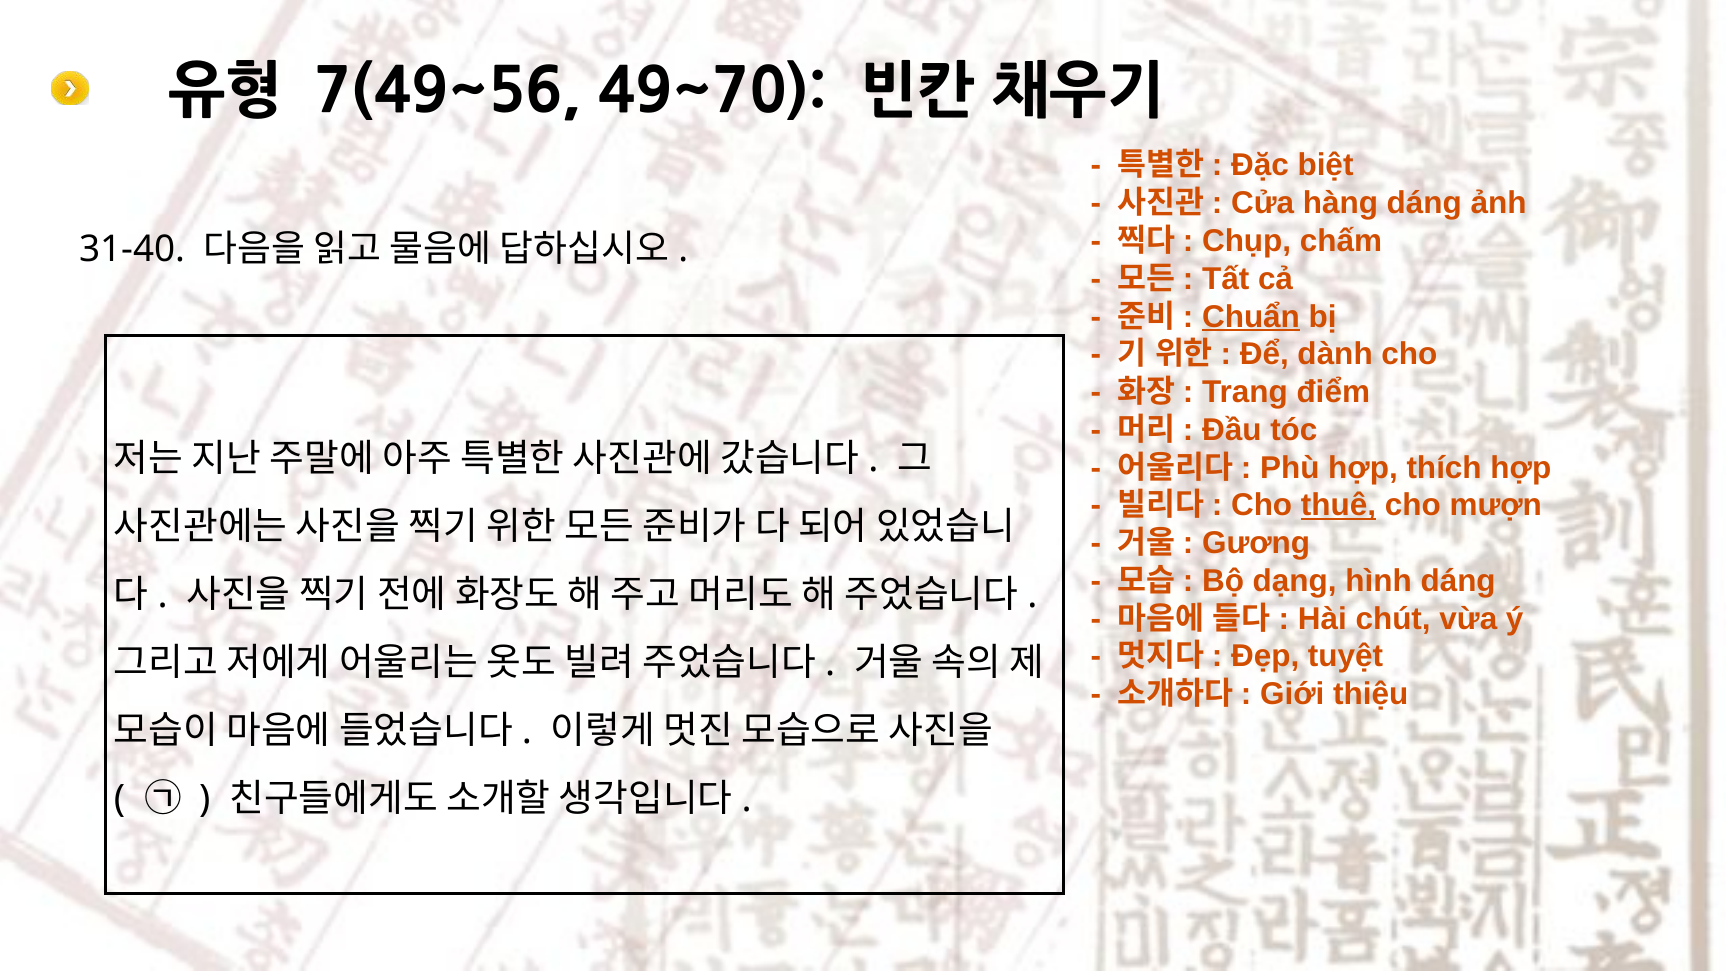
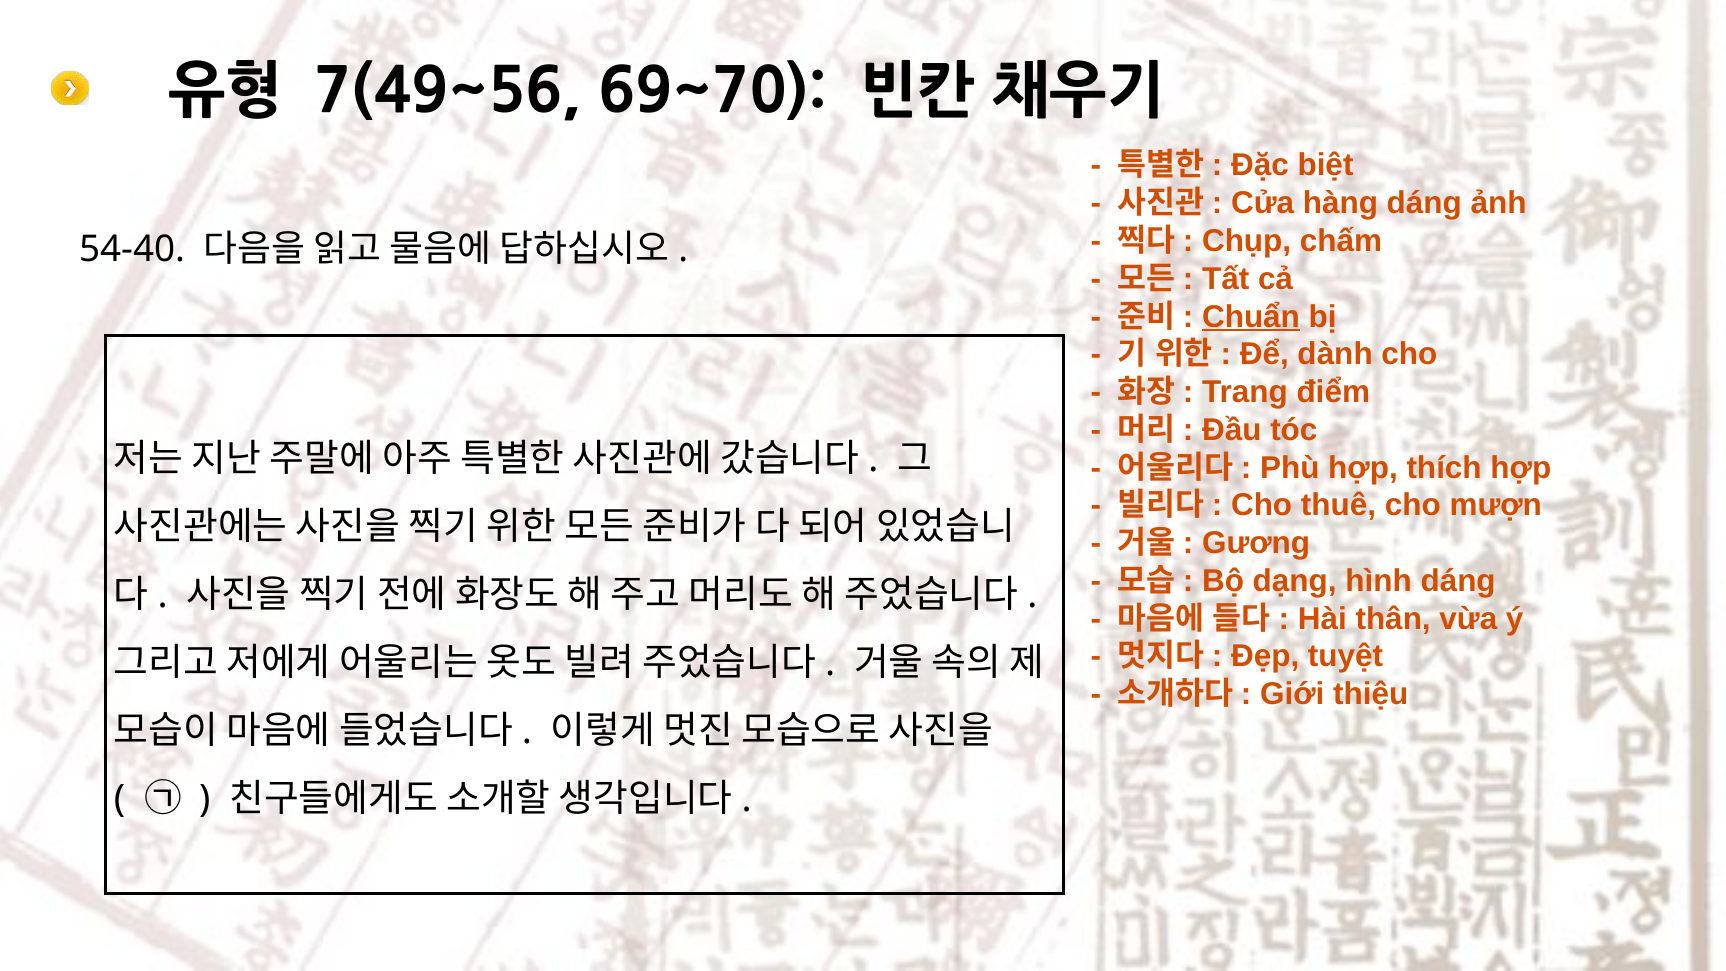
49~70: 49~70 -> 69~70
31-40: 31-40 -> 54-40
thuê underline: present -> none
chút: chút -> thân
